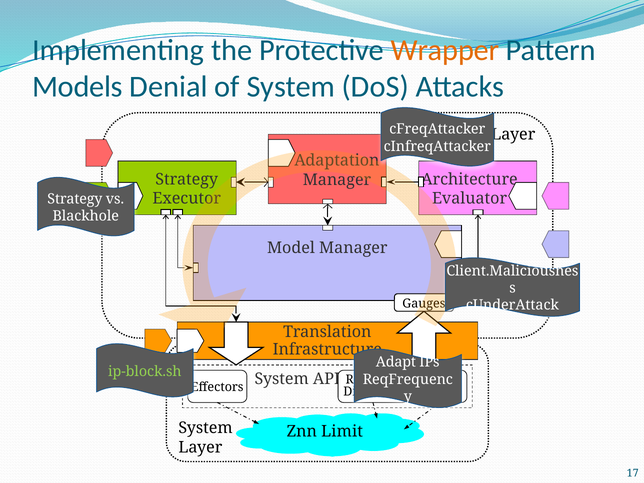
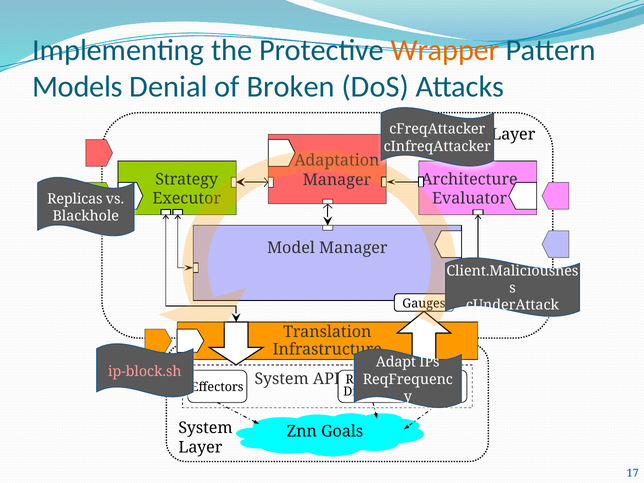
of System: System -> Broken
Strategy at (75, 199): Strategy -> Replicas
ip-block.sh colour: light green -> pink
Limit: Limit -> Goals
